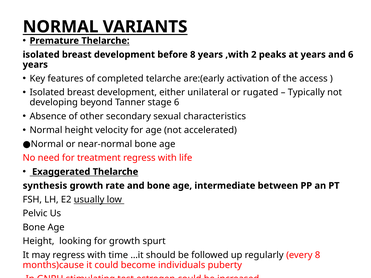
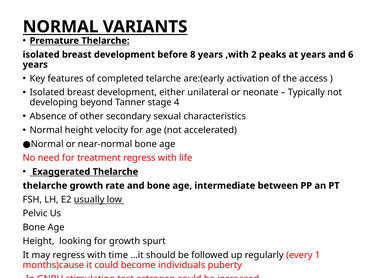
rugated: rugated -> neonate
stage 6: 6 -> 4
synthesis at (45, 186): synthesis -> thelarche
every 8: 8 -> 1
